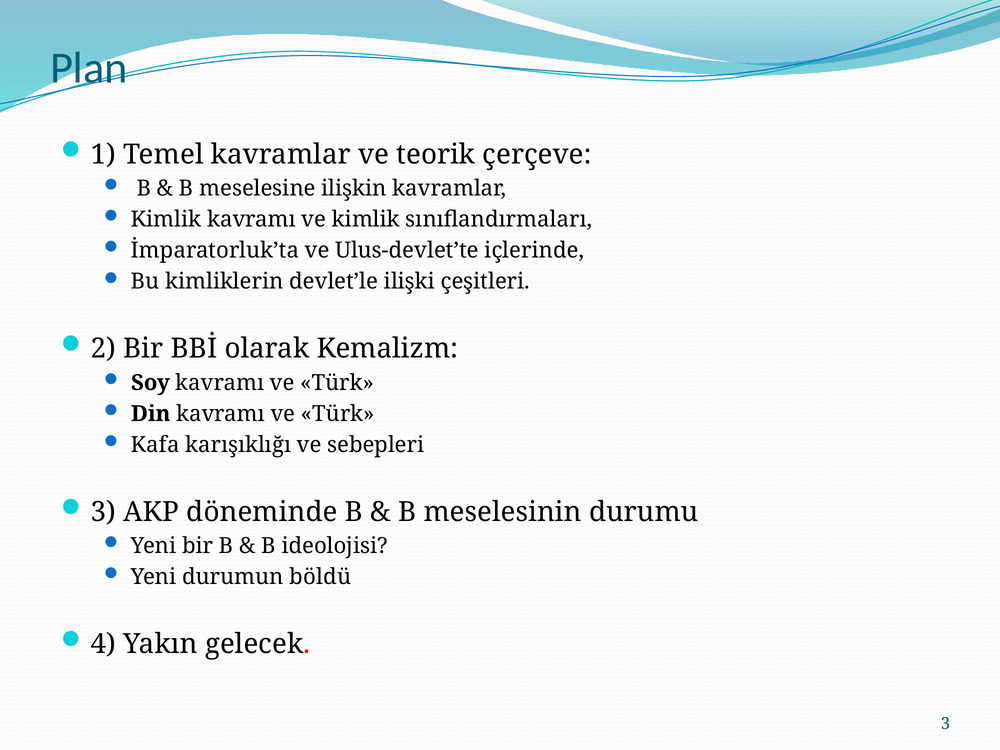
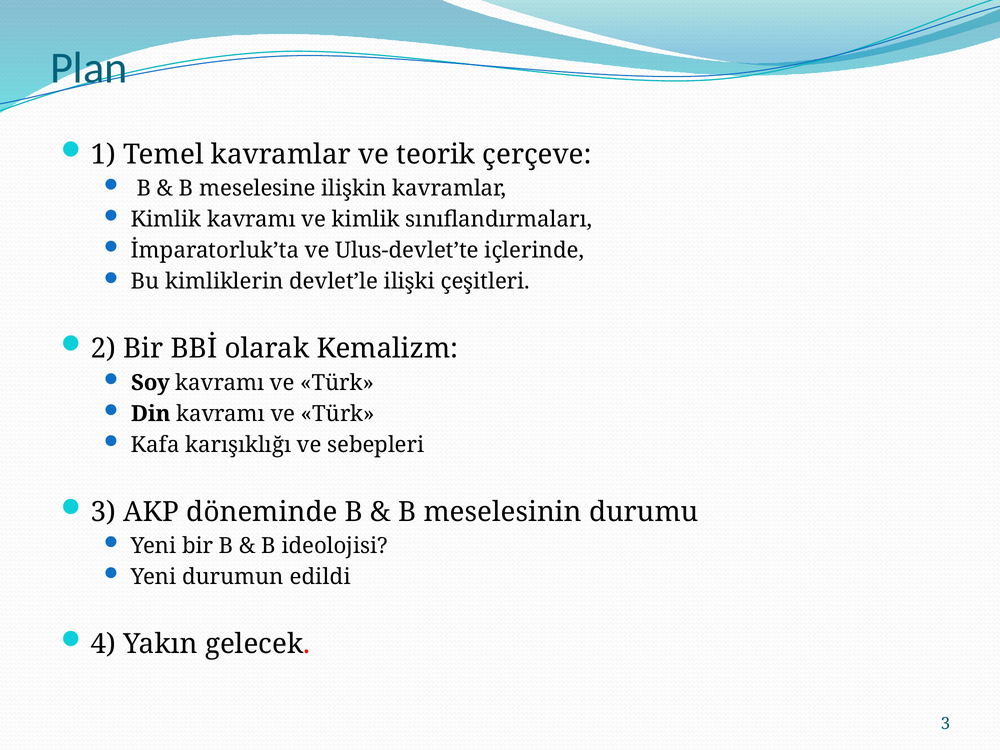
böldü: böldü -> edildi
